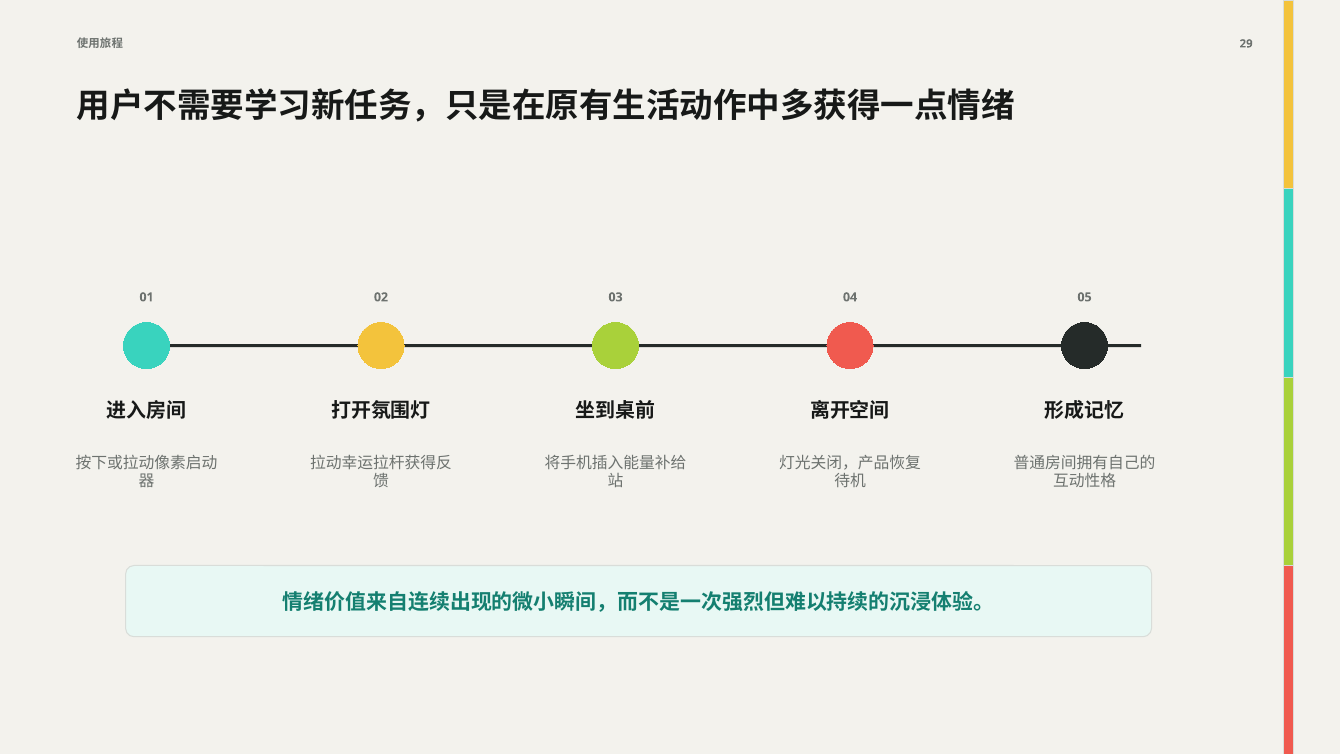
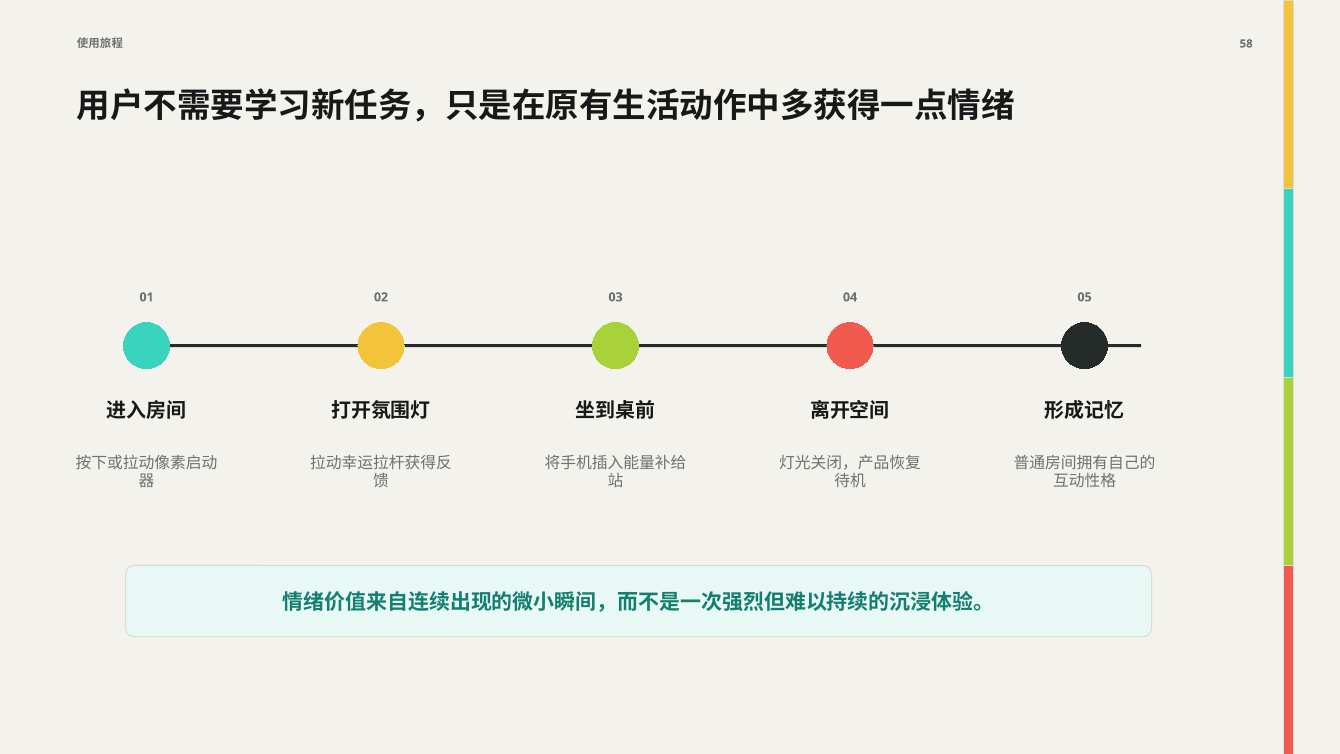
29: 29 -> 58
